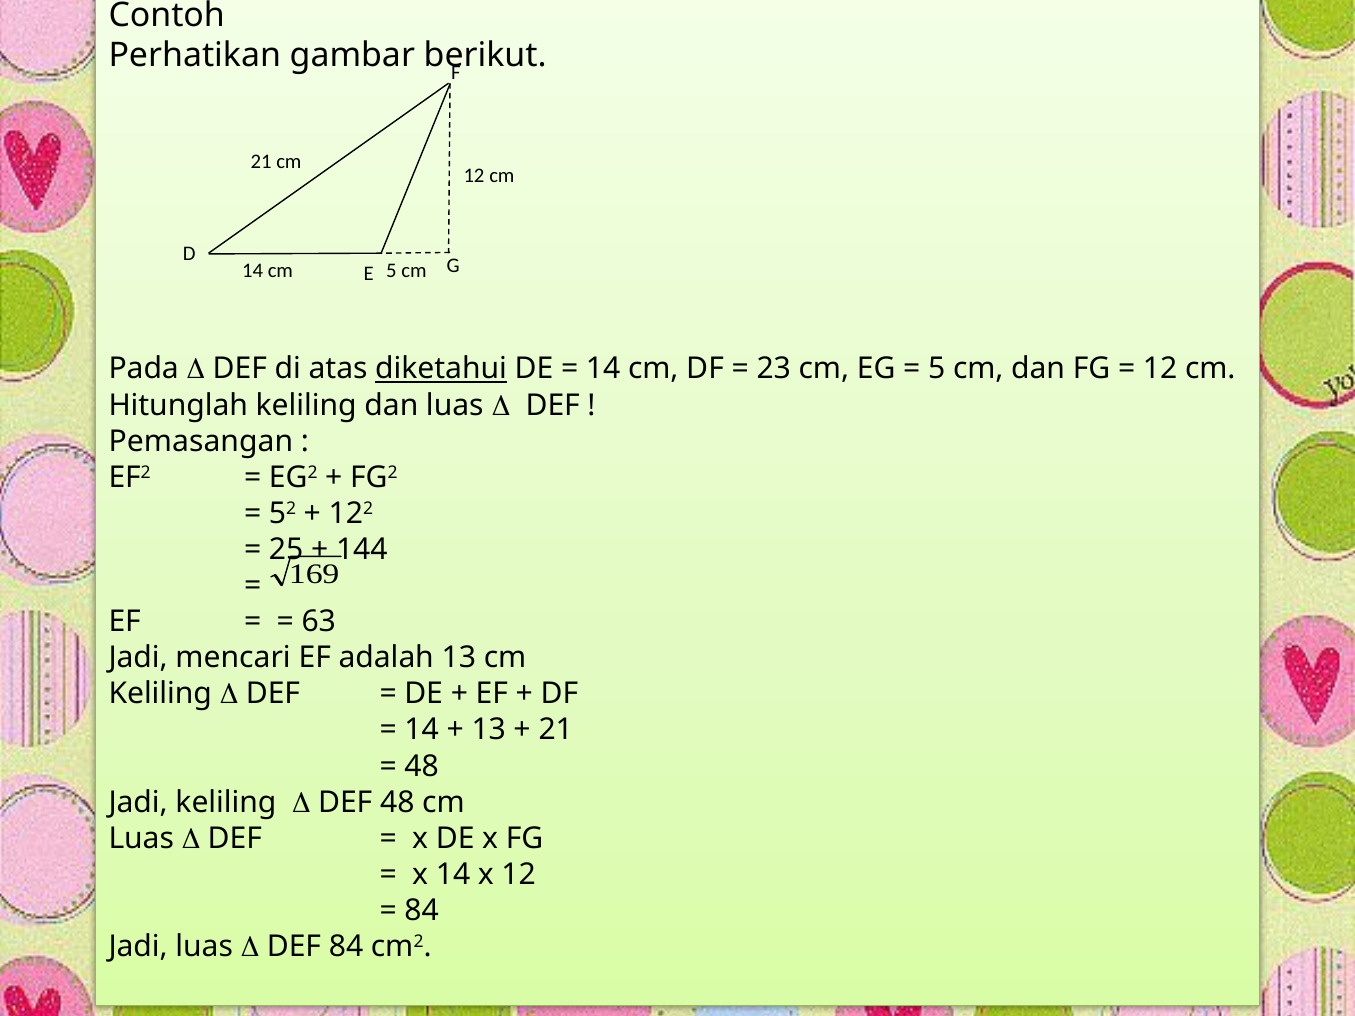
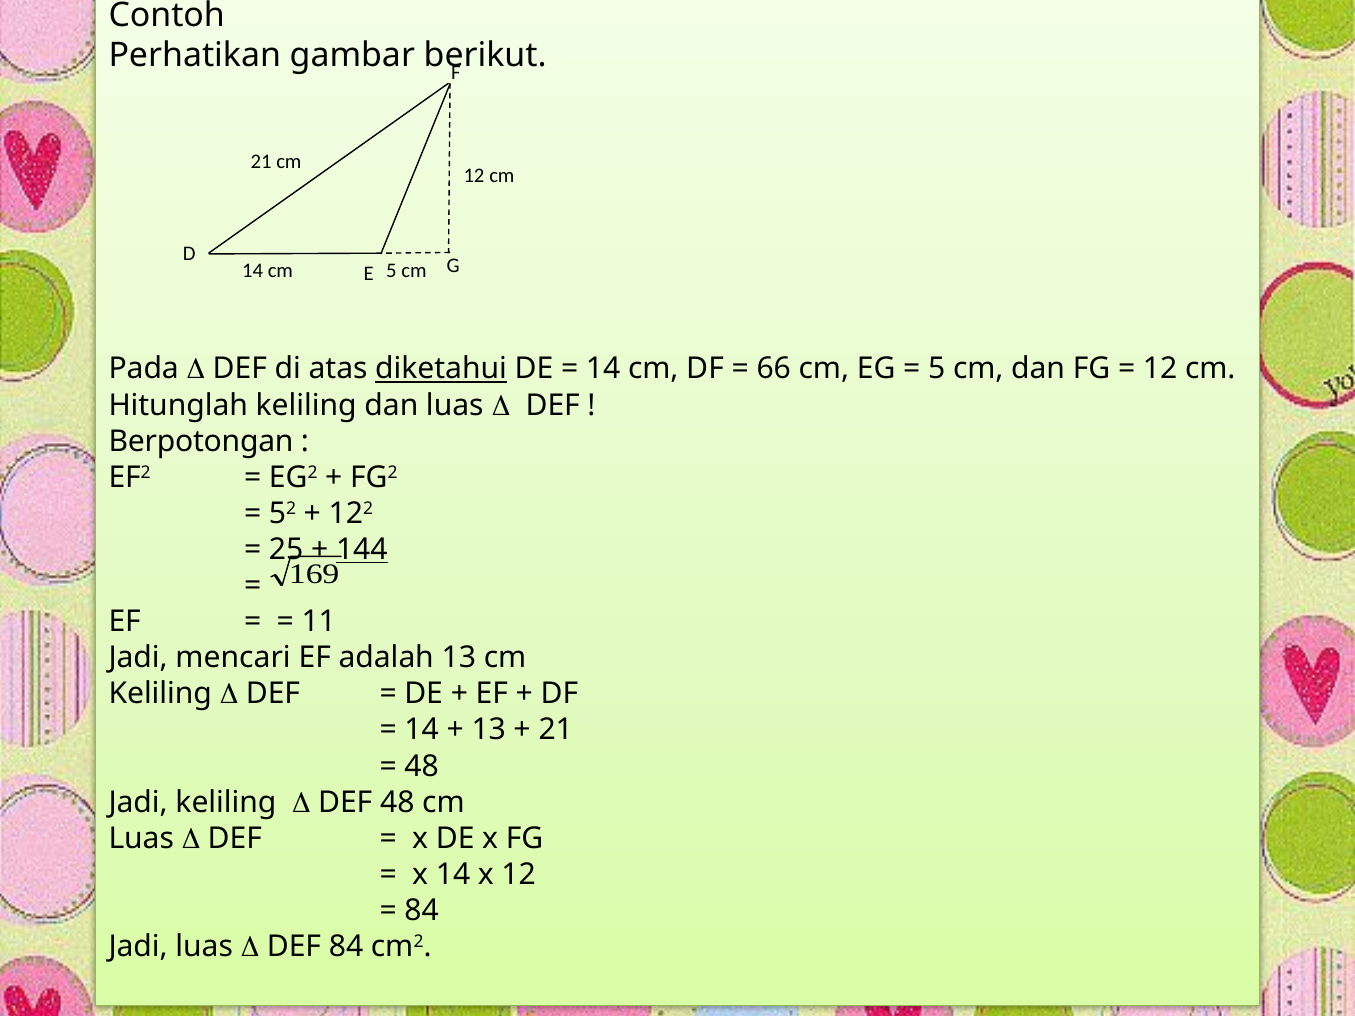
23: 23 -> 66
Pemasangan: Pemasangan -> Berpotongan
144 underline: none -> present
63: 63 -> 11
